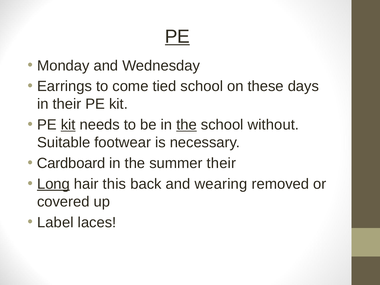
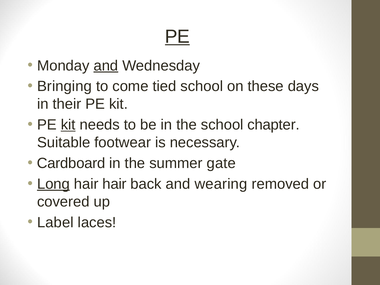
and at (106, 66) underline: none -> present
Earrings: Earrings -> Bringing
the at (187, 125) underline: present -> none
without: without -> chapter
summer their: their -> gate
hair this: this -> hair
